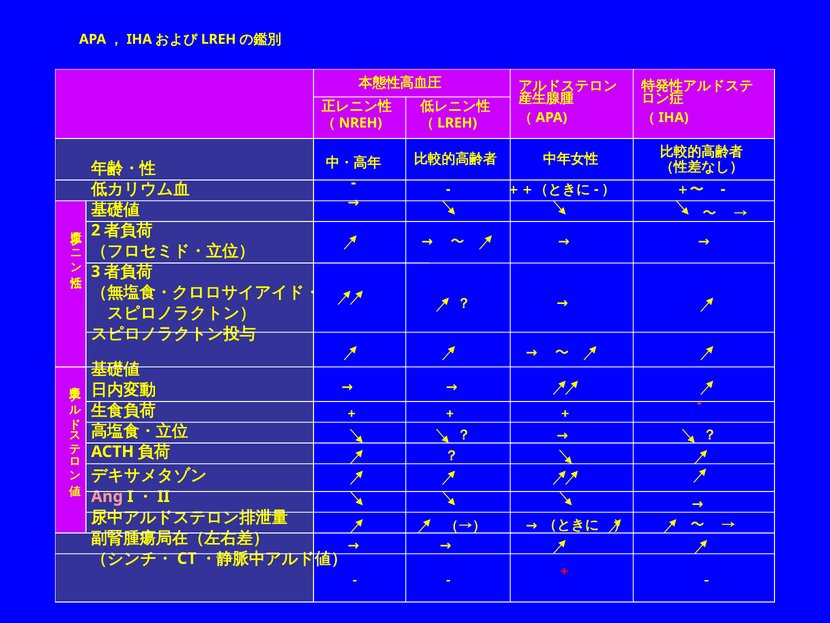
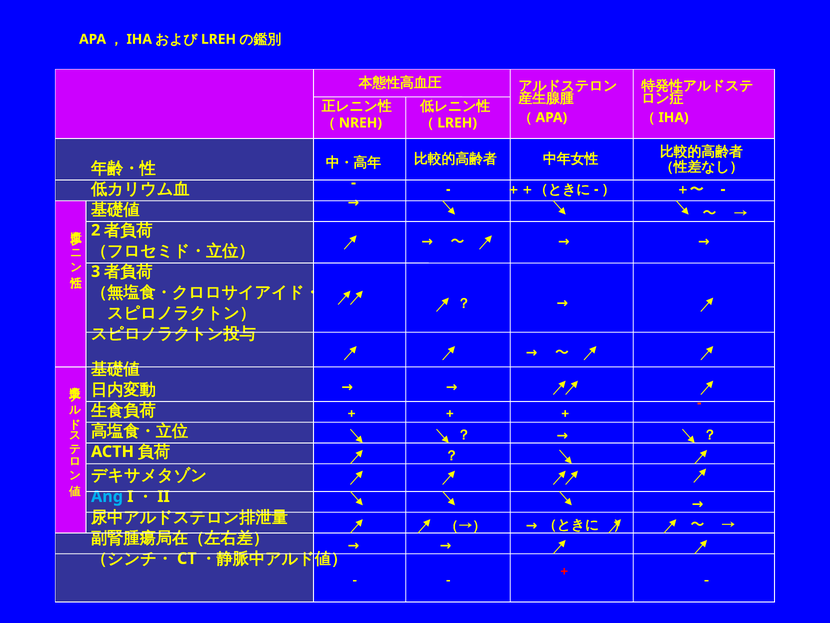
Ang colour: pink -> light blue
